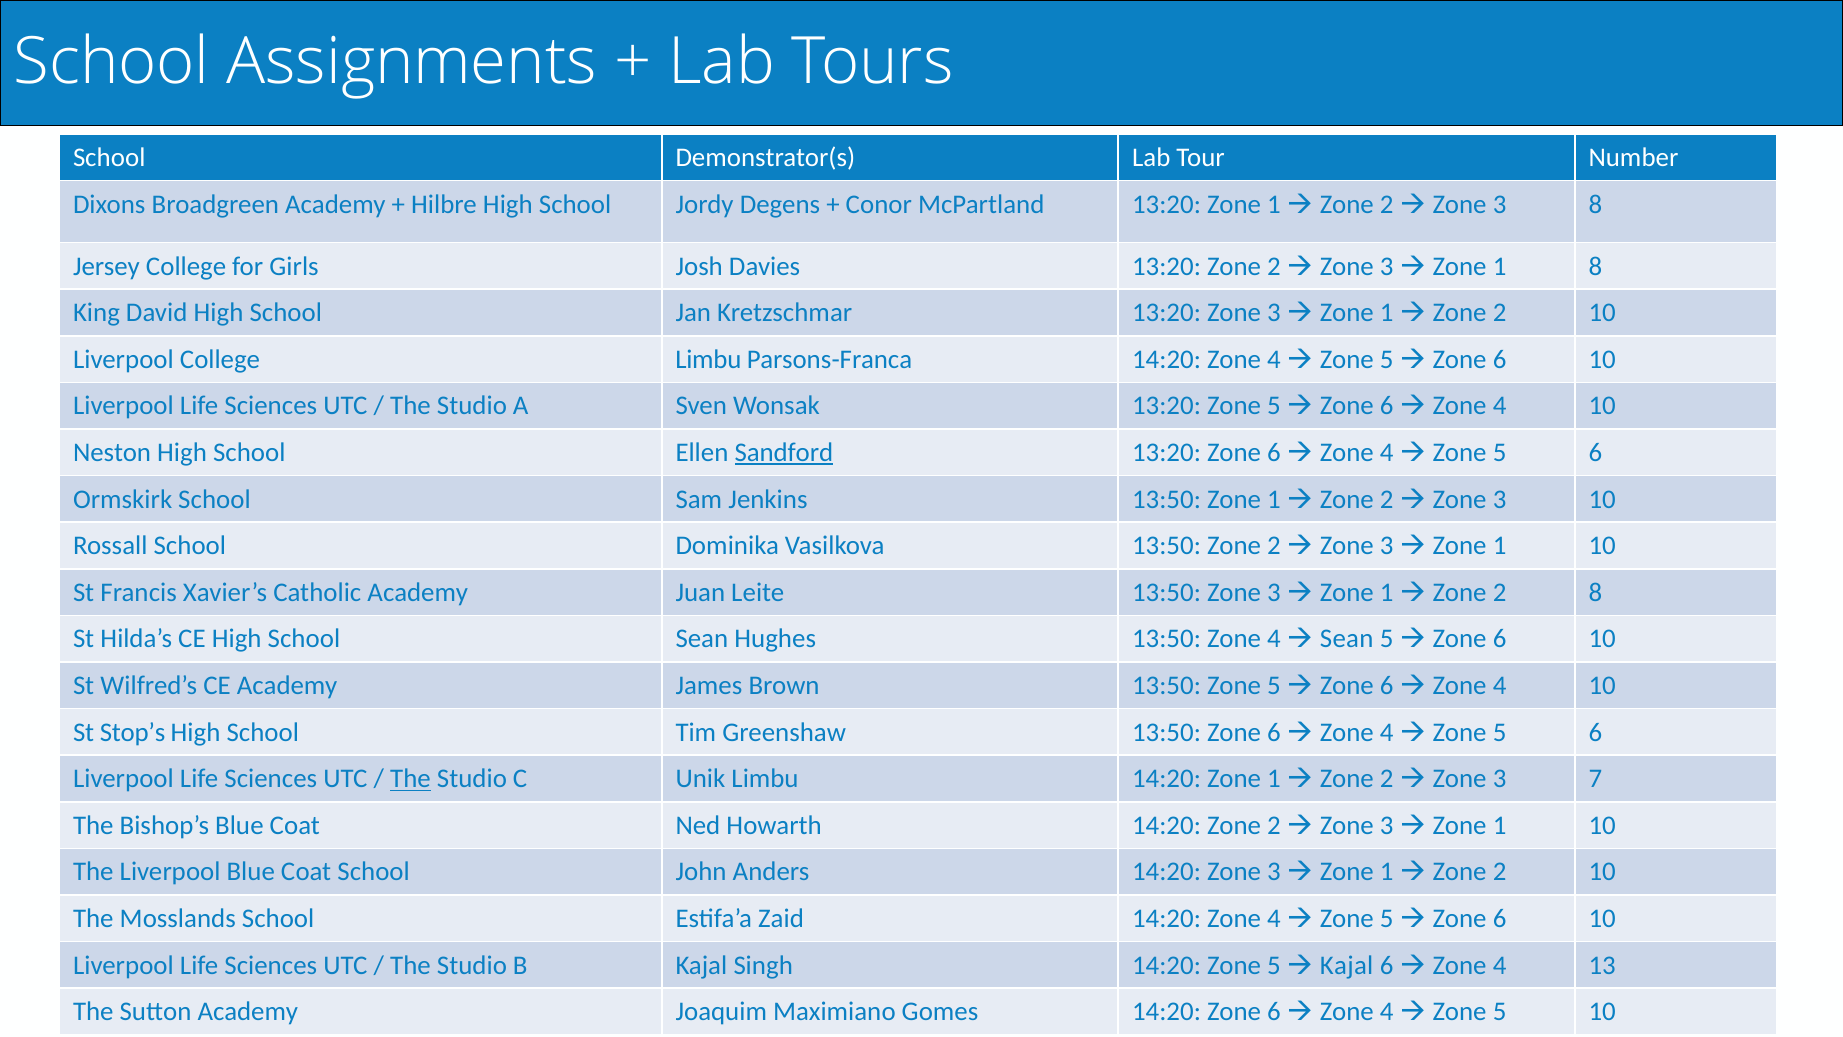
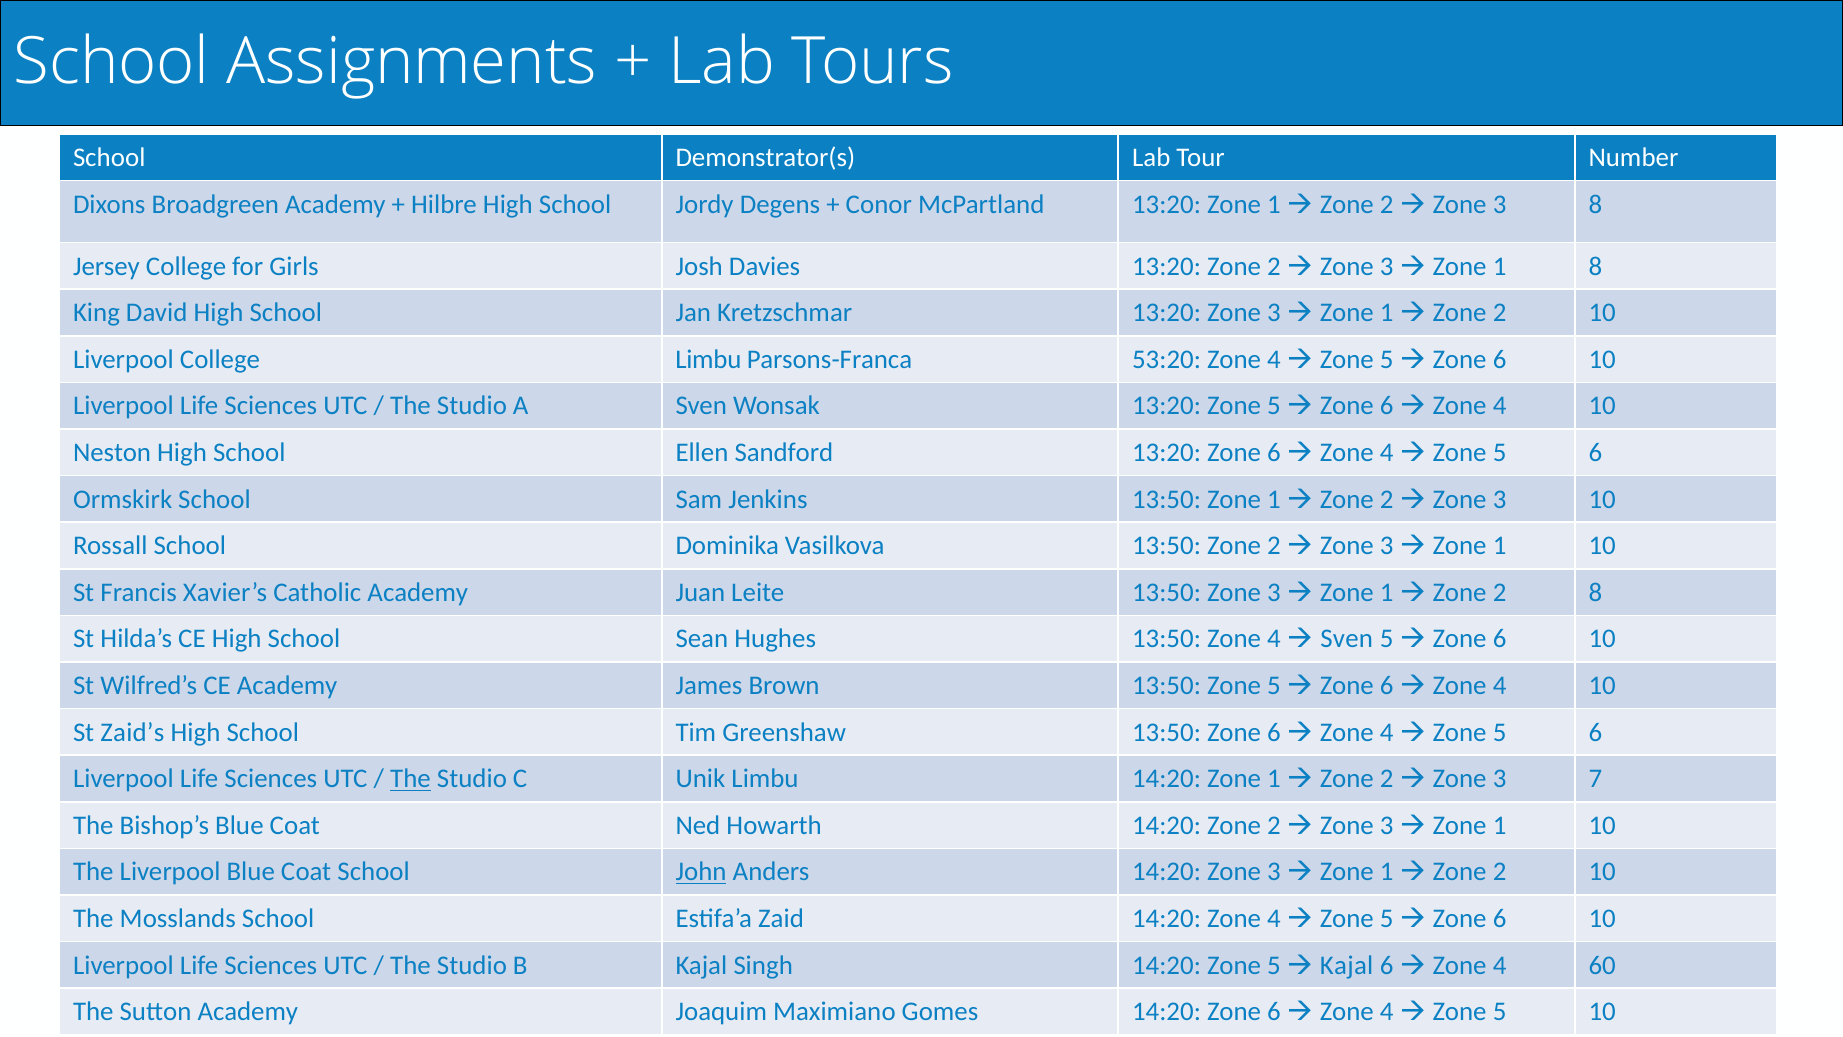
Parsons-Franca 14:20: 14:20 -> 53:20
Sandford underline: present -> none
Sean at (1347, 639): Sean -> Sven
Stop’s: Stop’s -> Zaid’s
John underline: none -> present
13: 13 -> 60
